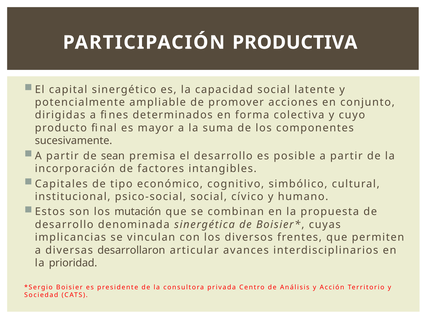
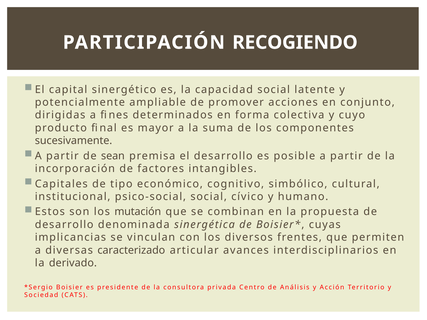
PRODUCTIVA: PRODUCTIVA -> RECOGIENDO
desarrollaron: desarrollaron -> caracterizado
prioridad: prioridad -> derivado
